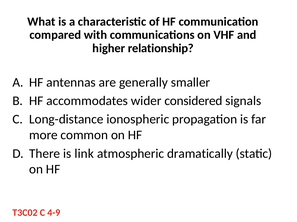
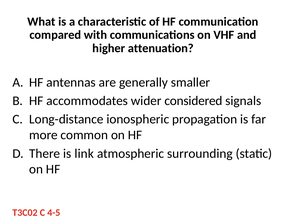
relationship: relationship -> attenuation
dramatically: dramatically -> surrounding
4-9: 4-9 -> 4-5
